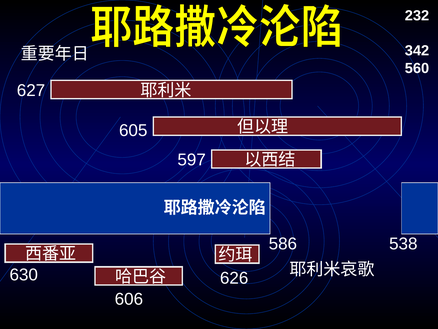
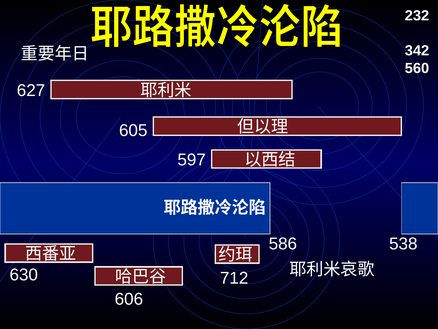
626: 626 -> 712
